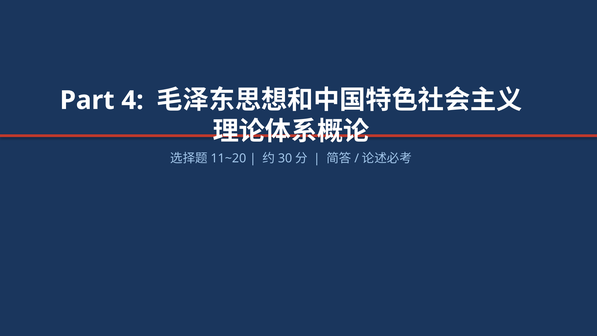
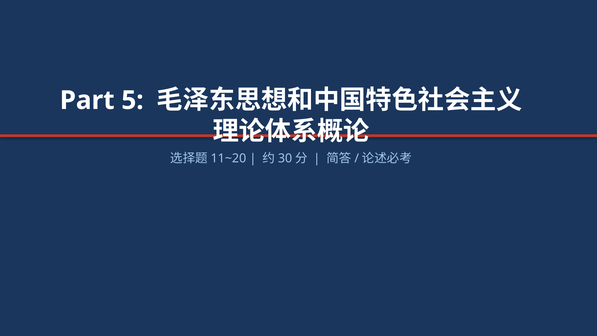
4: 4 -> 5
